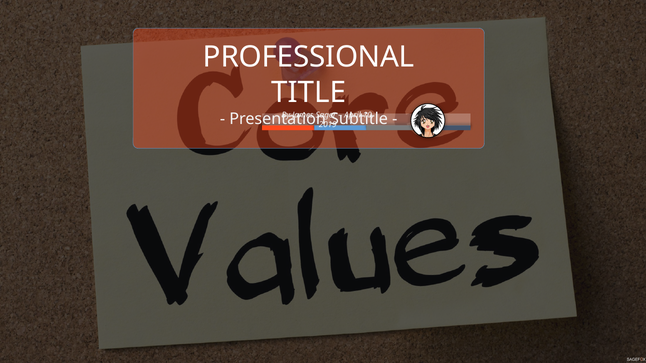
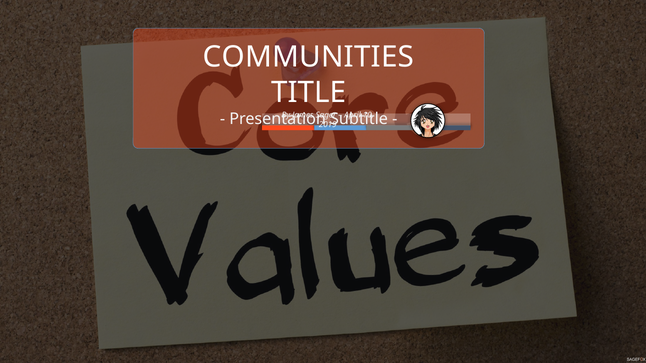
PROFESSIONAL: PROFESSIONAL -> COMMUNITIES
